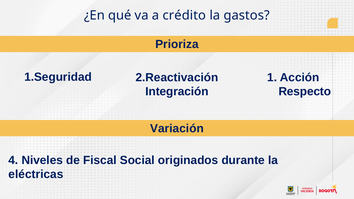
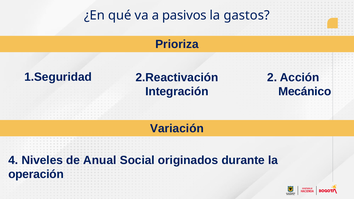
crédito: crédito -> pasivos
1: 1 -> 2
Respecto: Respecto -> Mecánico
Fiscal: Fiscal -> Anual
eléctricas: eléctricas -> operación
